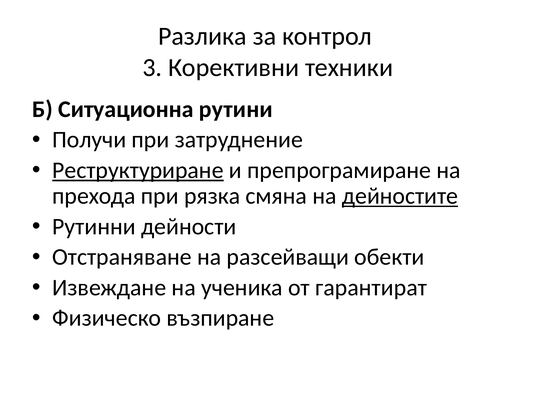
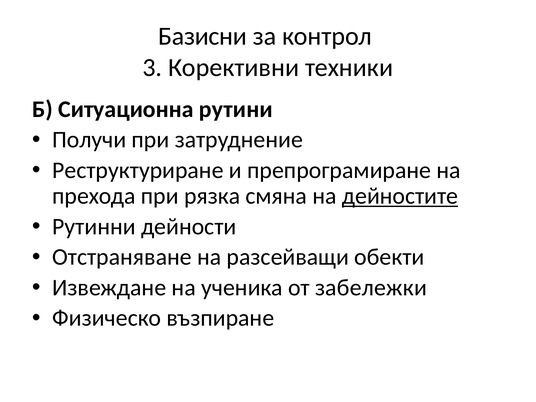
Разлика: Разлика -> Базисни
Реструктуриране underline: present -> none
гарантират: гарантират -> забележки
